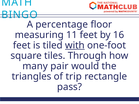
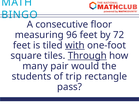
percentage: percentage -> consecutive
11: 11 -> 96
16: 16 -> 72
Through underline: none -> present
triangles: triangles -> students
